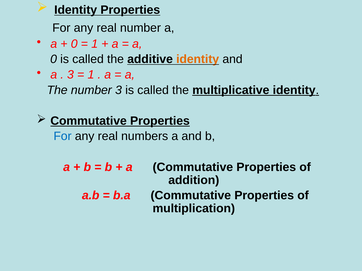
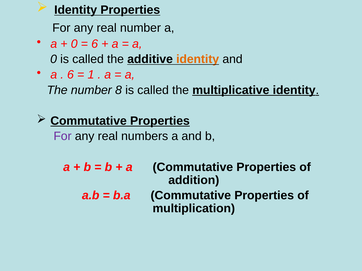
1 at (95, 44): 1 -> 6
3 at (70, 75): 3 -> 6
number 3: 3 -> 8
For at (63, 137) colour: blue -> purple
